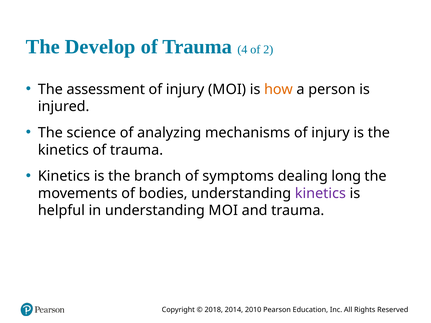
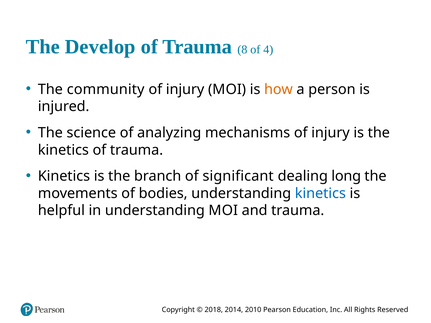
4: 4 -> 8
2: 2 -> 4
assessment: assessment -> community
symptoms: symptoms -> significant
kinetics at (320, 194) colour: purple -> blue
